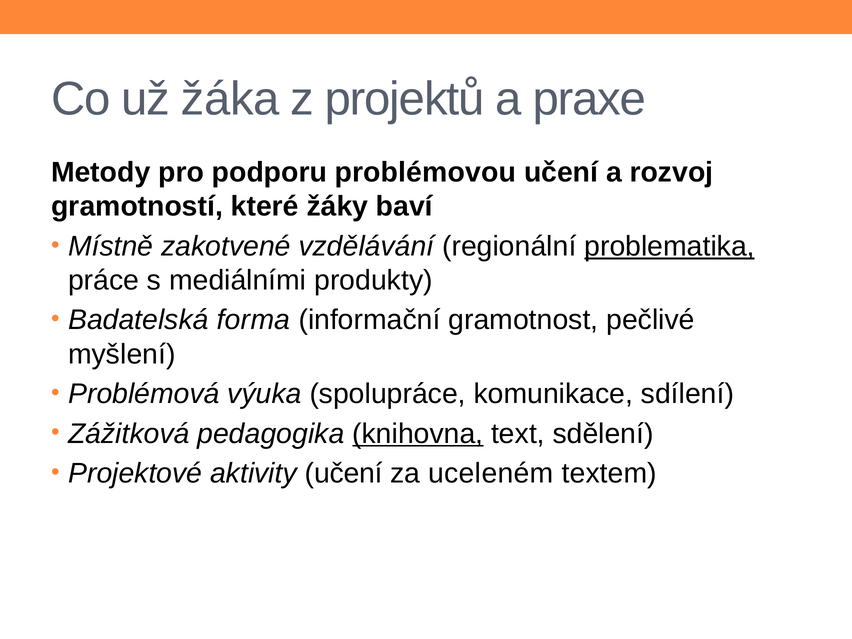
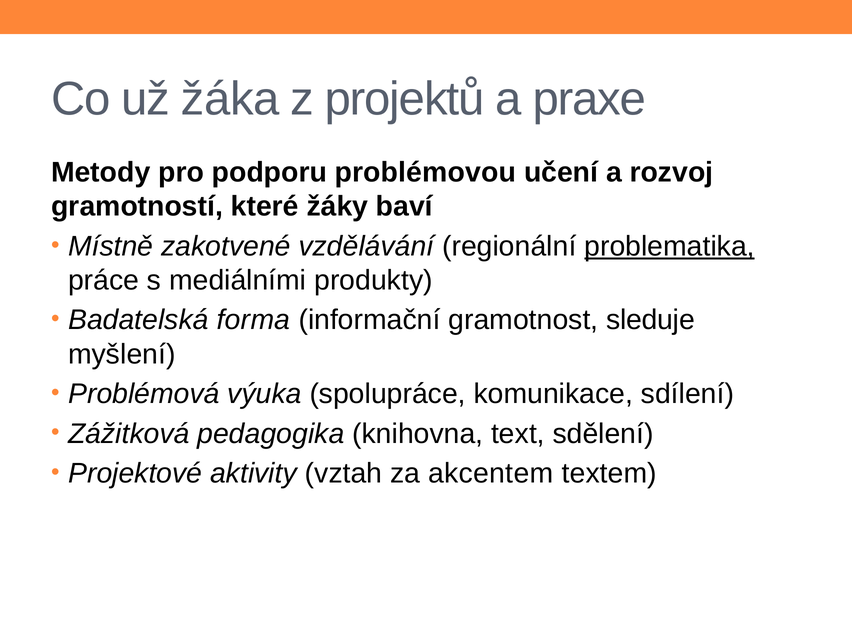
pečlivé: pečlivé -> sleduje
knihovna underline: present -> none
aktivity učení: učení -> vztah
uceleném: uceleném -> akcentem
